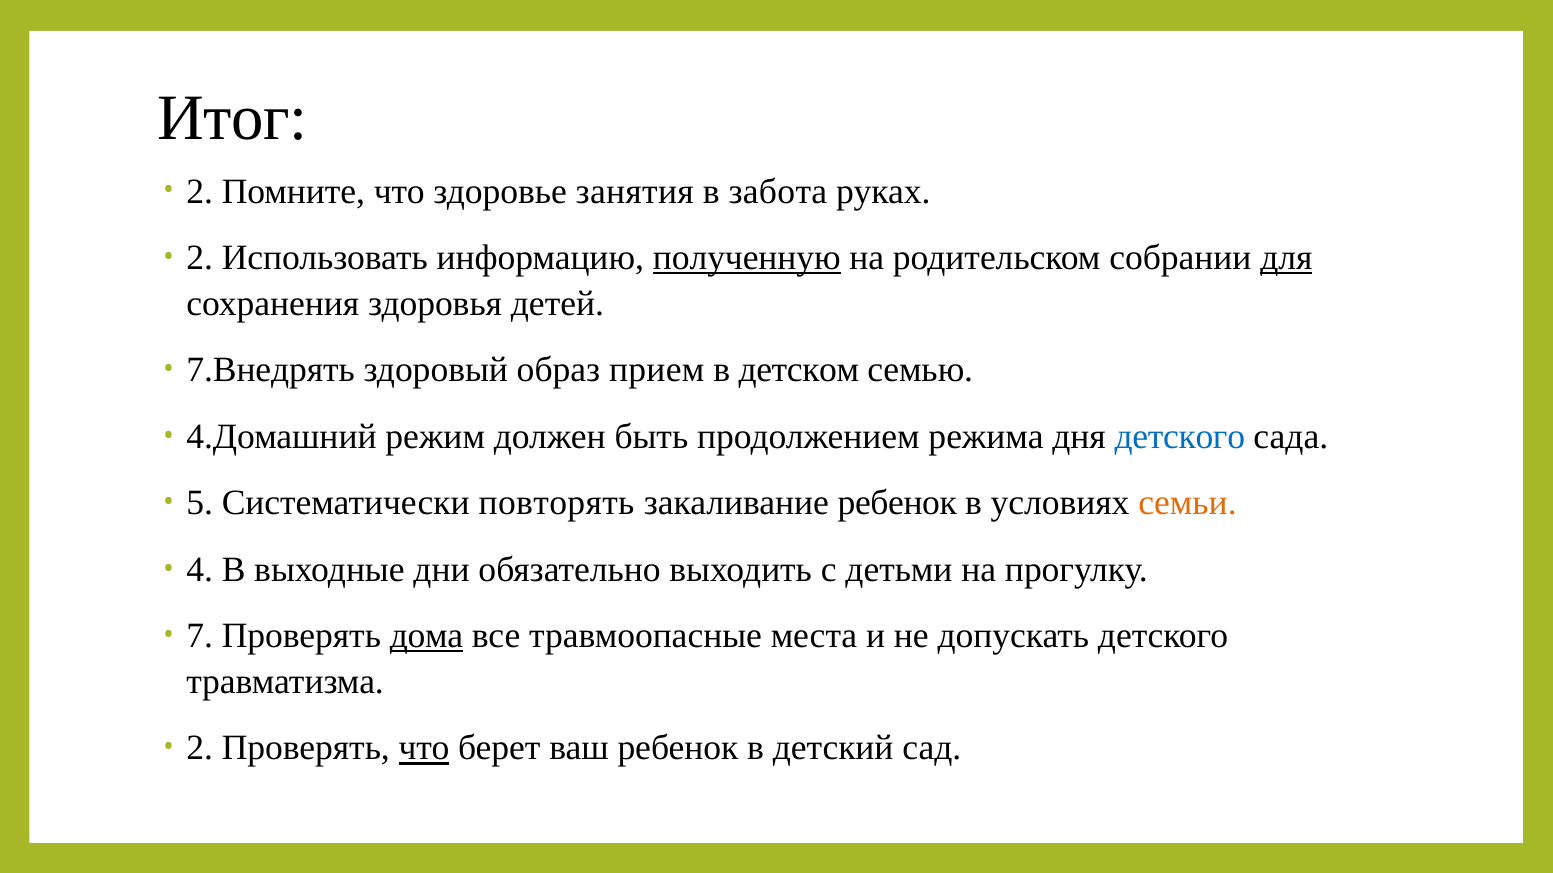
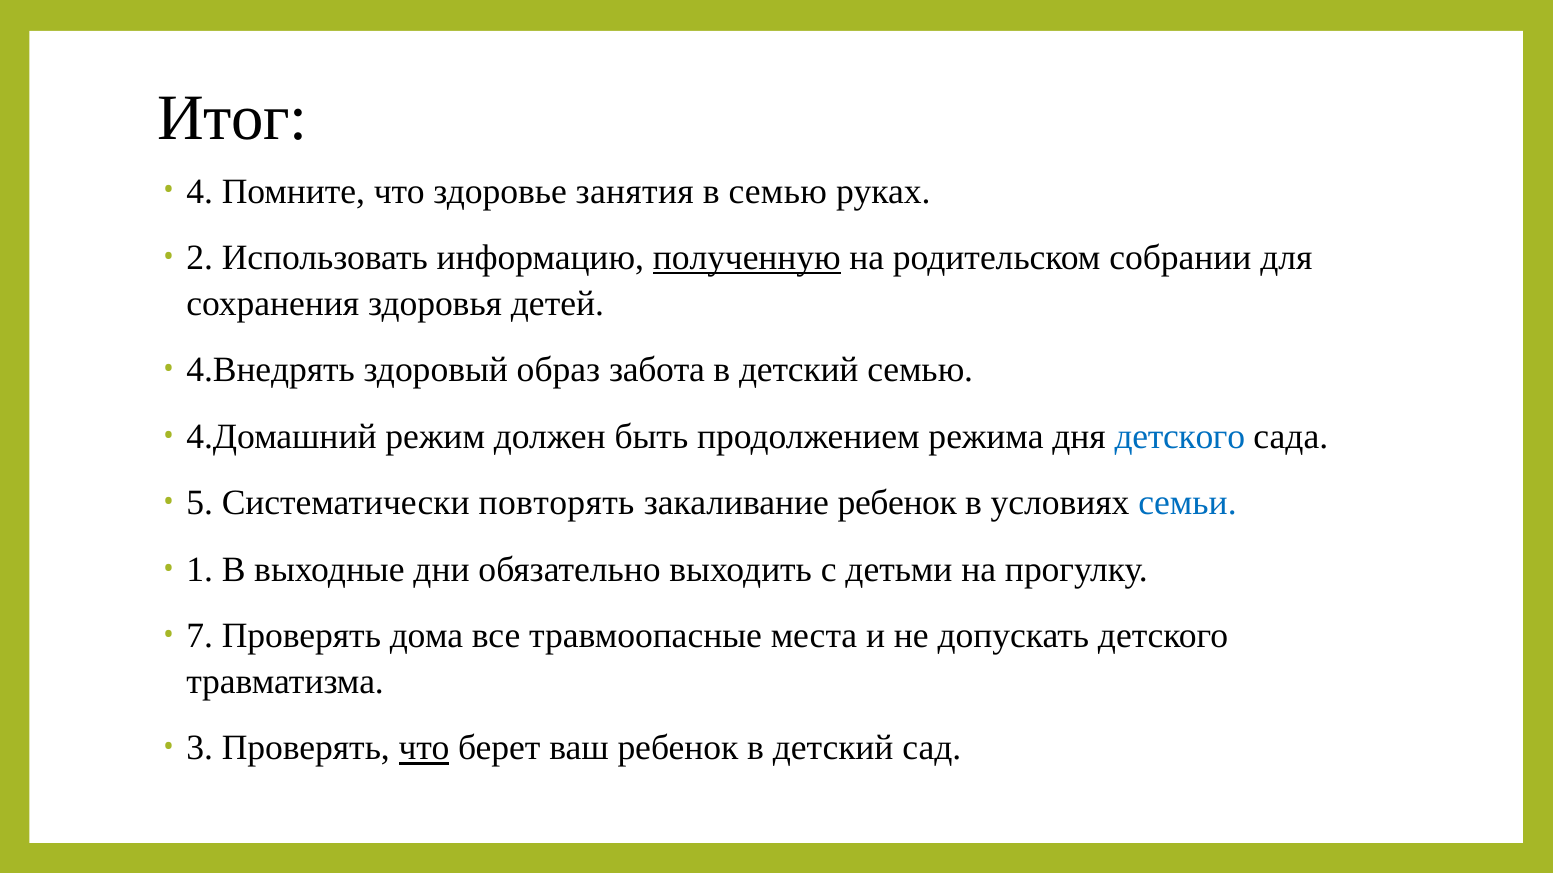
2 at (200, 191): 2 -> 4
в забота: забота -> семью
для underline: present -> none
7.Внедрять: 7.Внедрять -> 4.Внедрять
прием: прием -> забота
детском at (799, 370): детском -> детский
семьи colour: orange -> blue
4: 4 -> 1
дома underline: present -> none
2 at (200, 749): 2 -> 3
